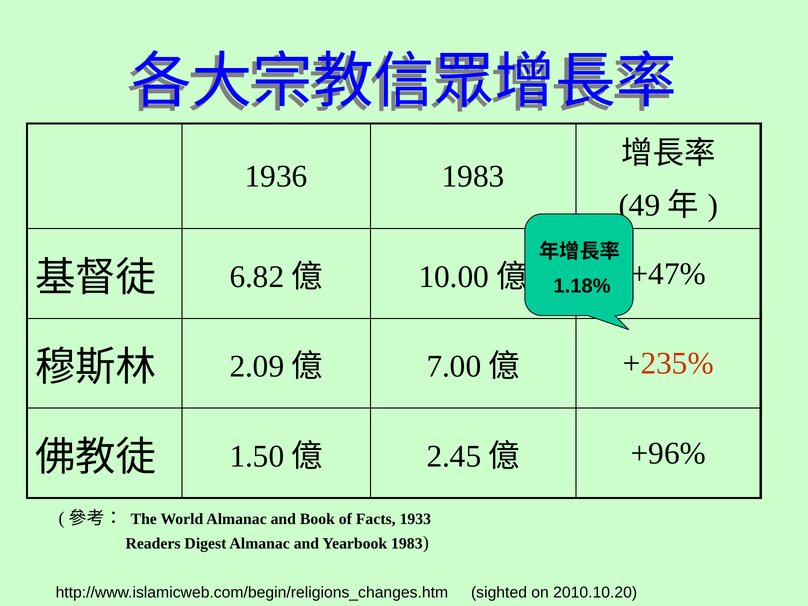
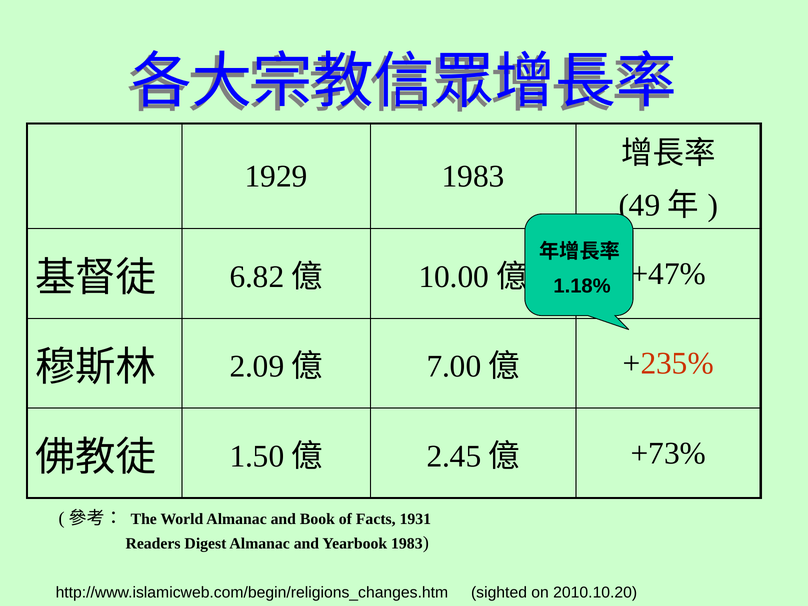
1936: 1936 -> 1929
+96%: +96% -> +73%
1933: 1933 -> 1931
